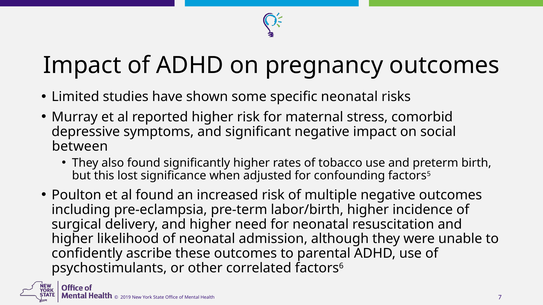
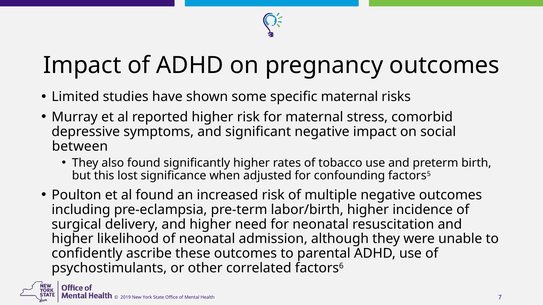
specific neonatal: neonatal -> maternal
